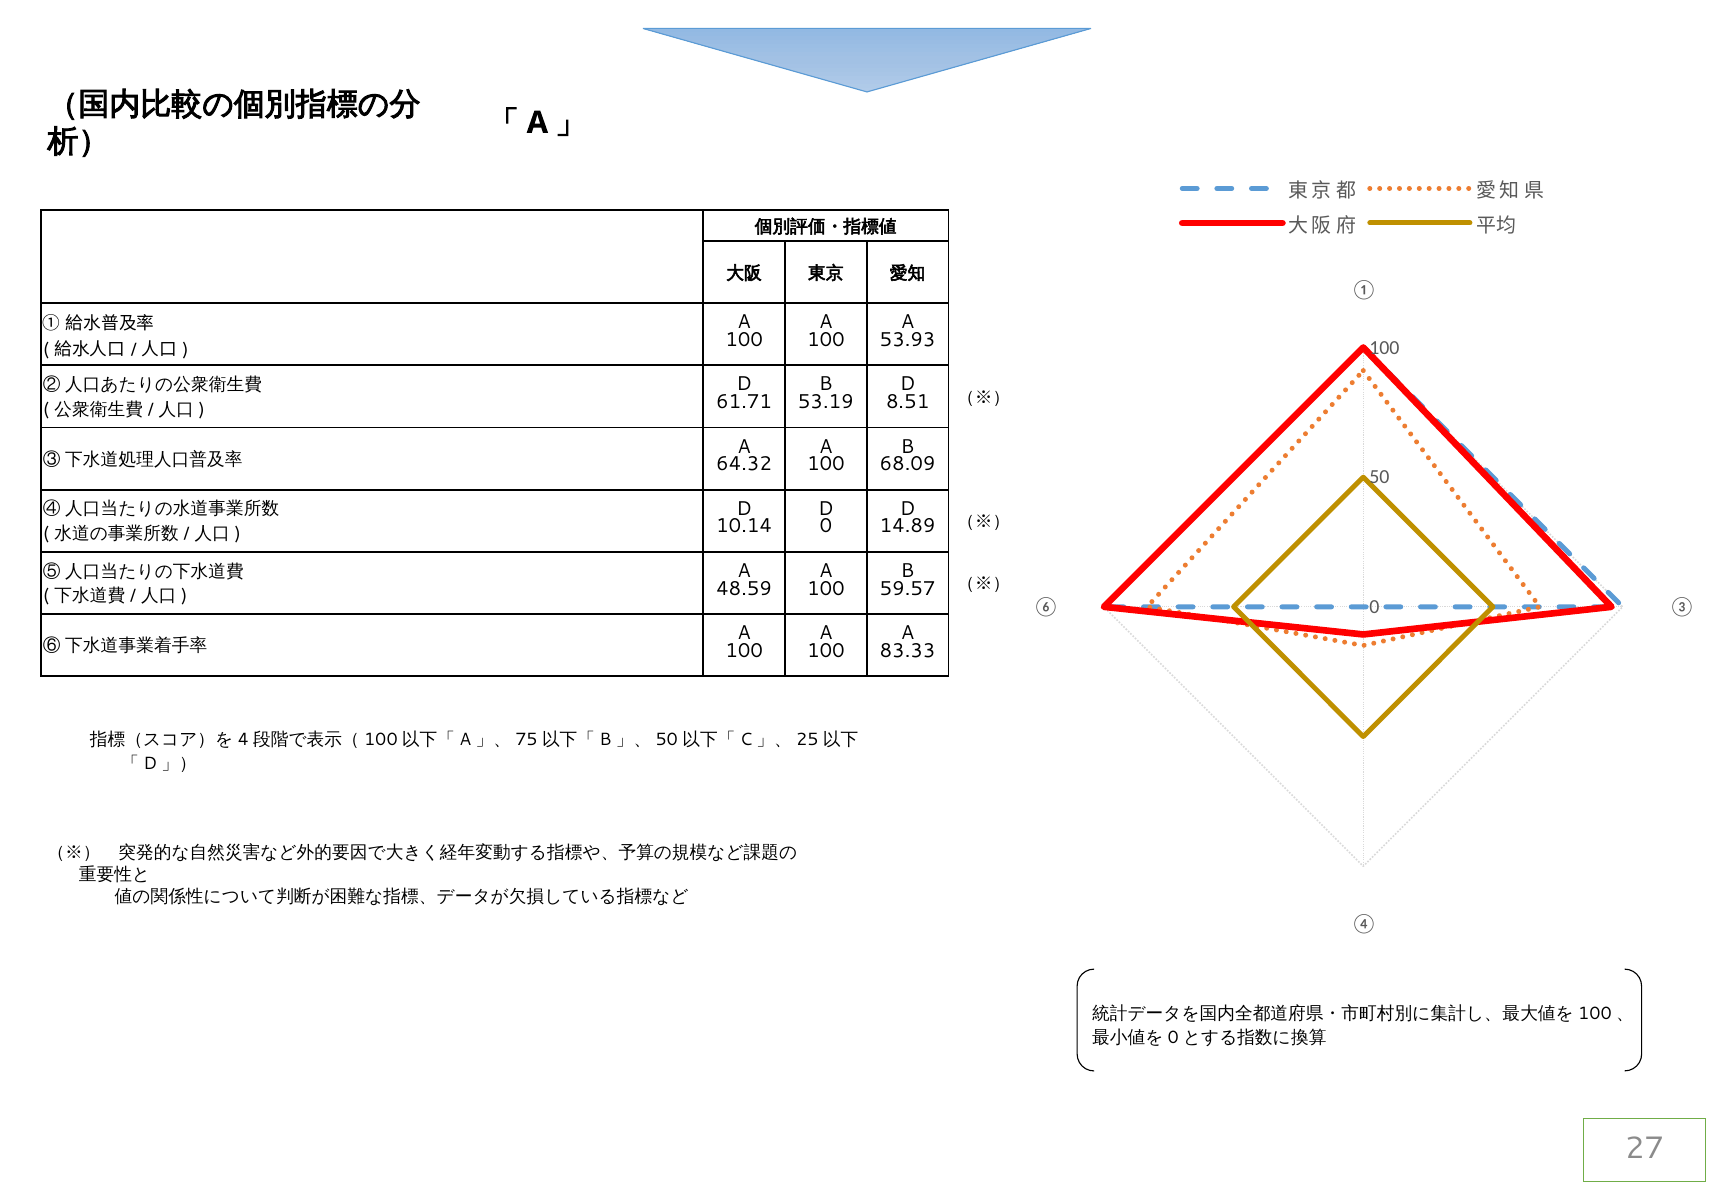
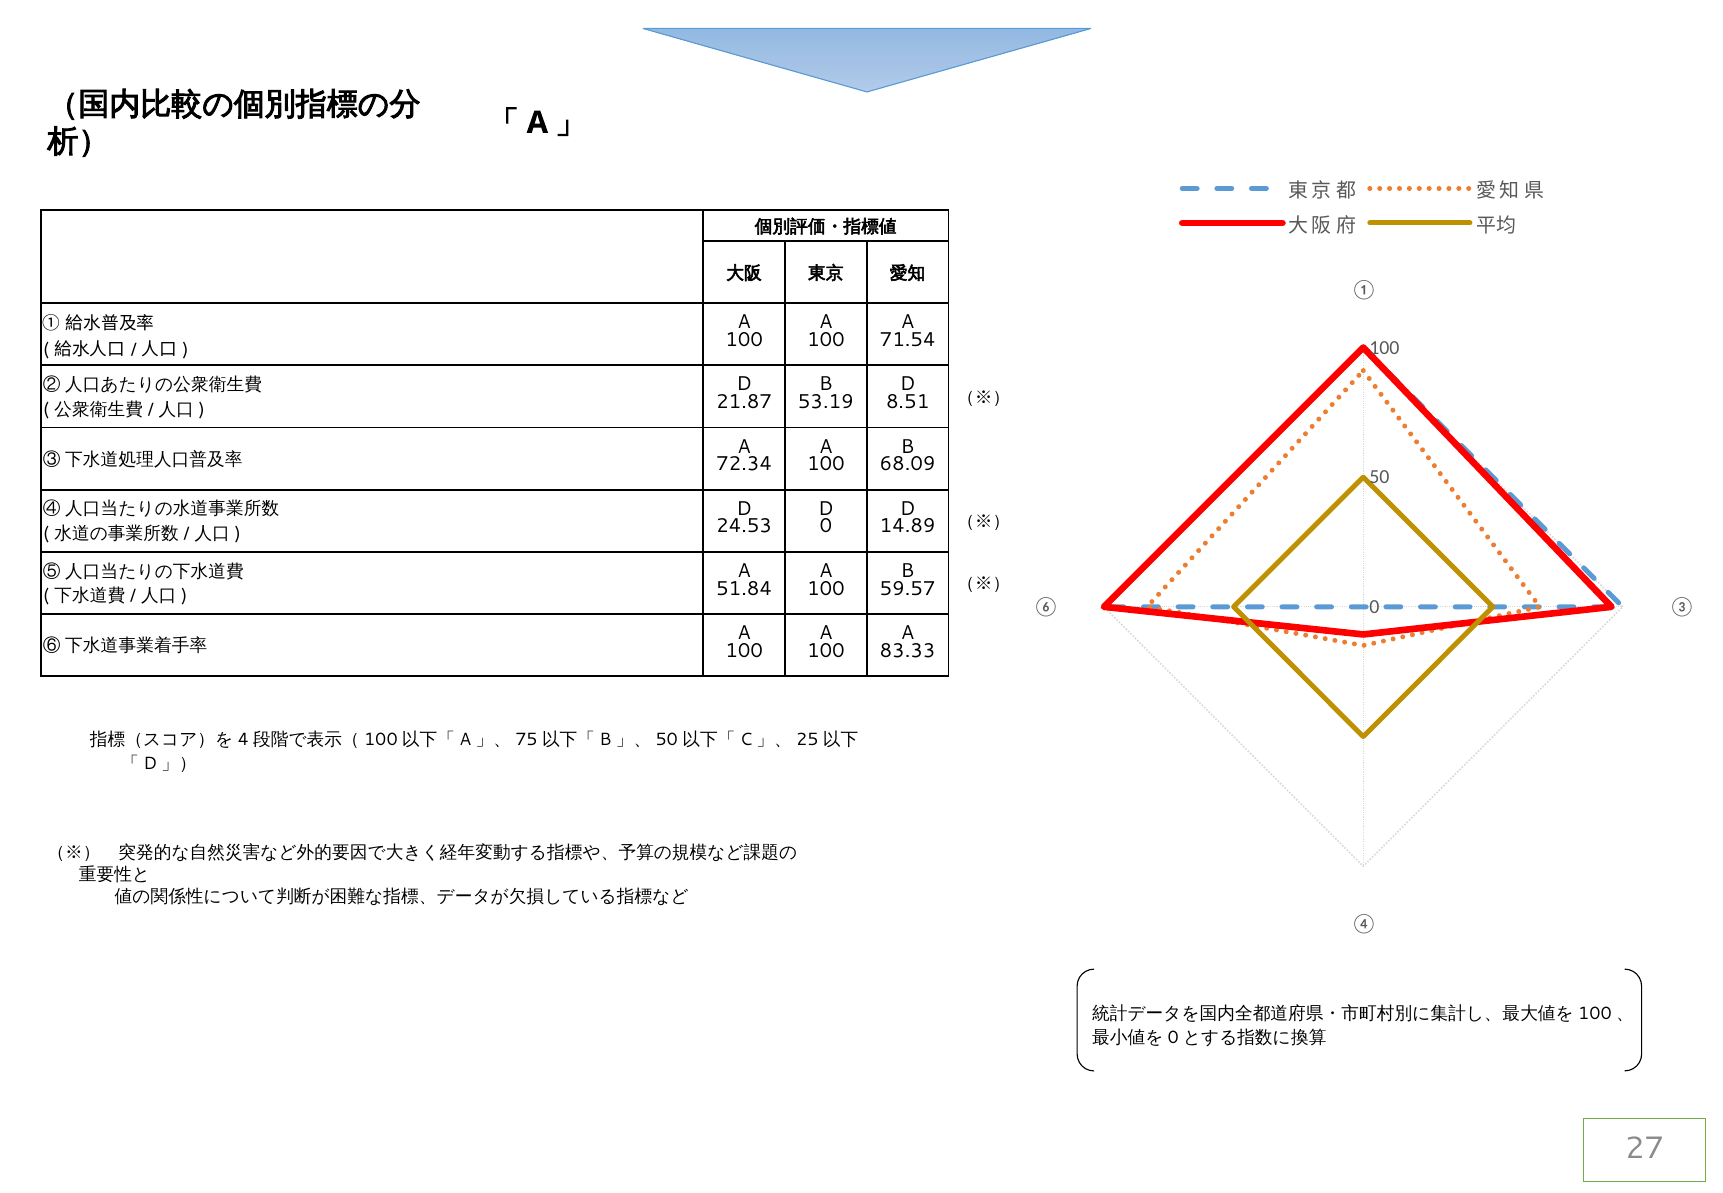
53.93: 53.93 -> 71.54
61.71: 61.71 -> 21.87
64.32: 64.32 -> 72.34
10.14: 10.14 -> 24.53
48.59: 48.59 -> 51.84
